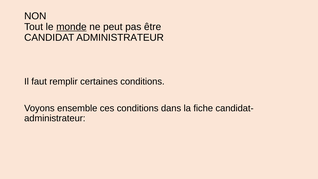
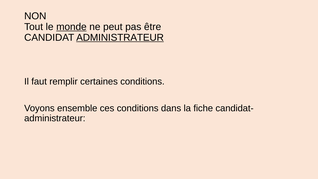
ADMINISTRATEUR at (120, 37) underline: none -> present
